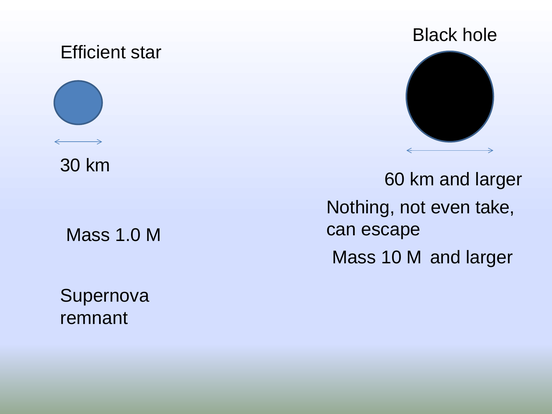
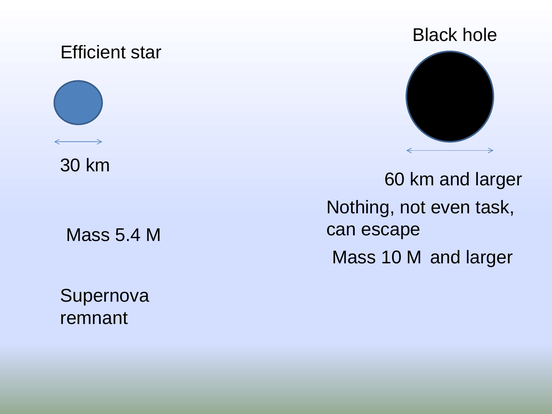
take: take -> task
1.0: 1.0 -> 5.4
